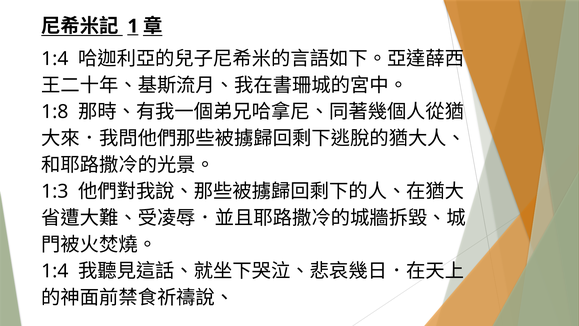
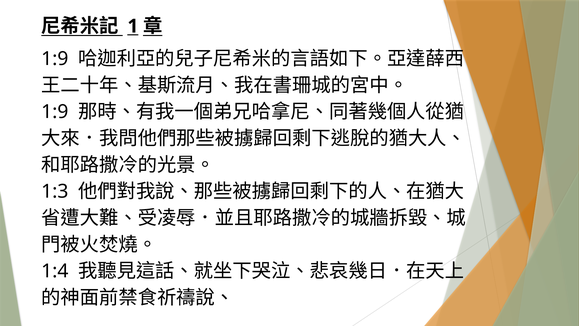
1:4 at (55, 59): 1:4 -> 1:9
1:8 at (55, 112): 1:8 -> 1:9
